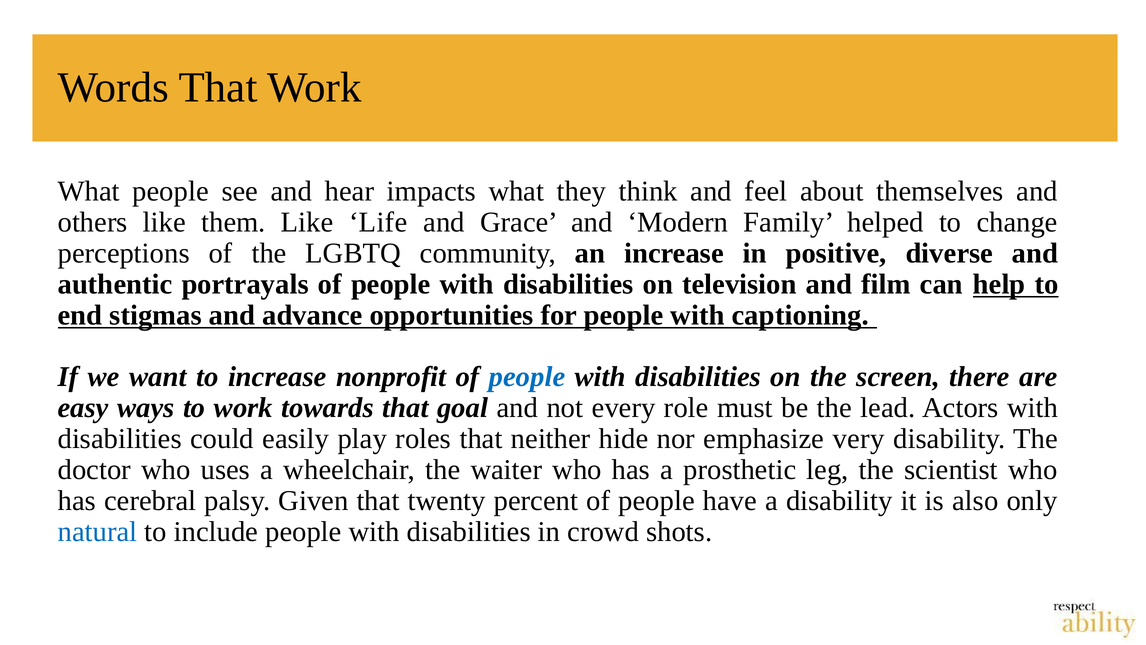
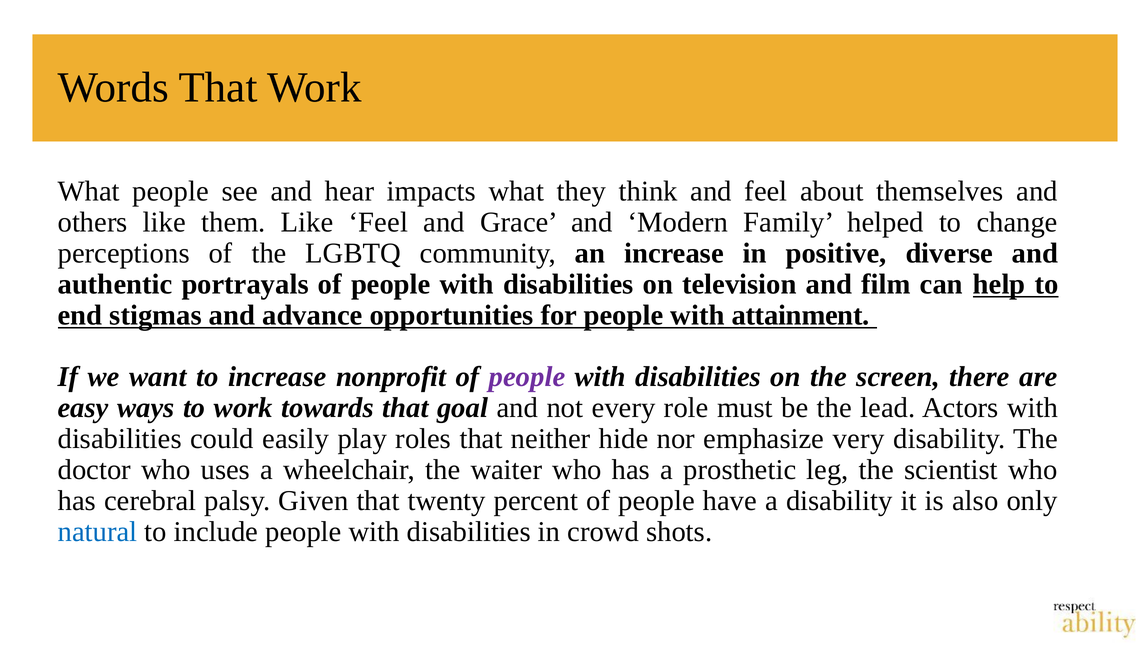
Like Life: Life -> Feel
captioning: captioning -> attainment
people at (527, 377) colour: blue -> purple
